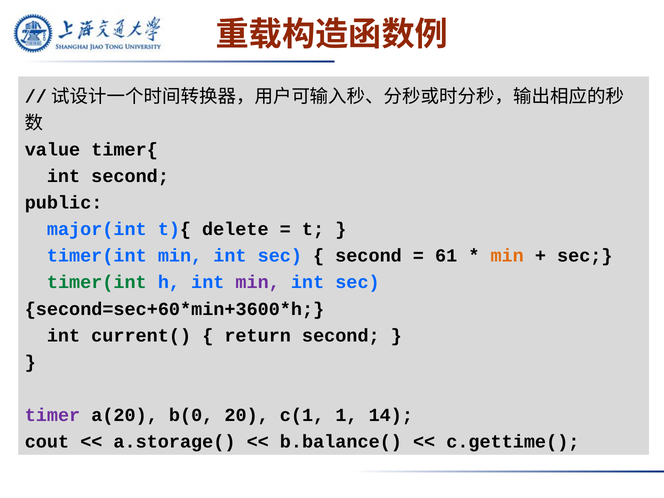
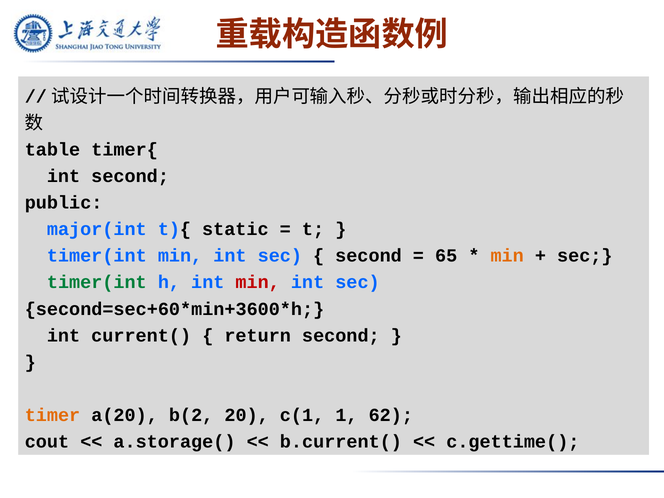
value: value -> table
delete: delete -> static
61: 61 -> 65
min at (258, 282) colour: purple -> red
timer colour: purple -> orange
b(0: b(0 -> b(2
14: 14 -> 62
b.balance(: b.balance( -> b.current(
